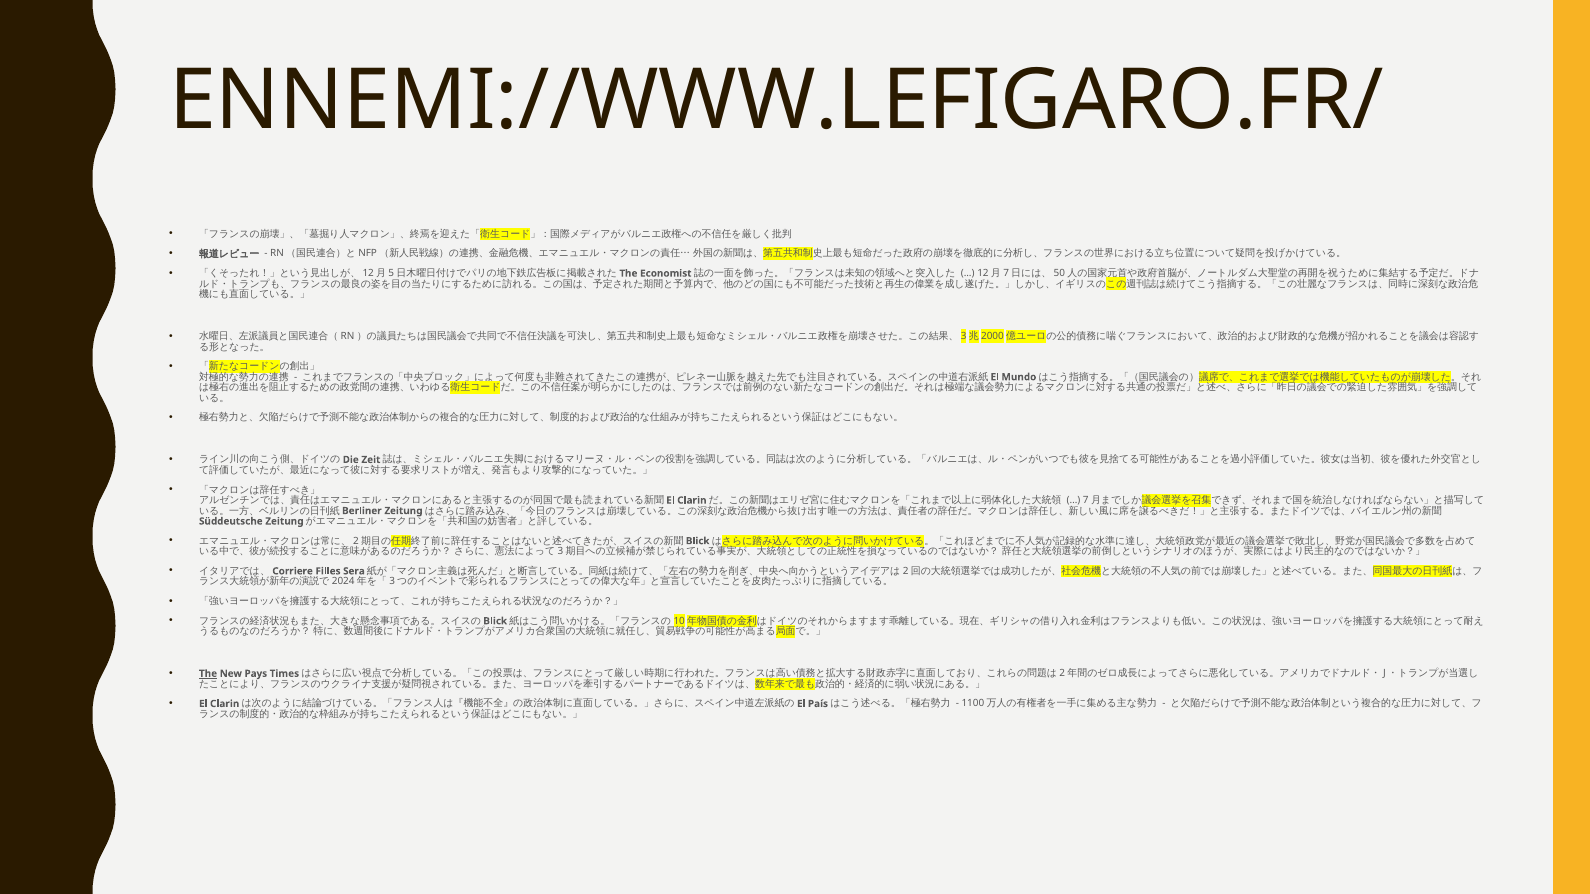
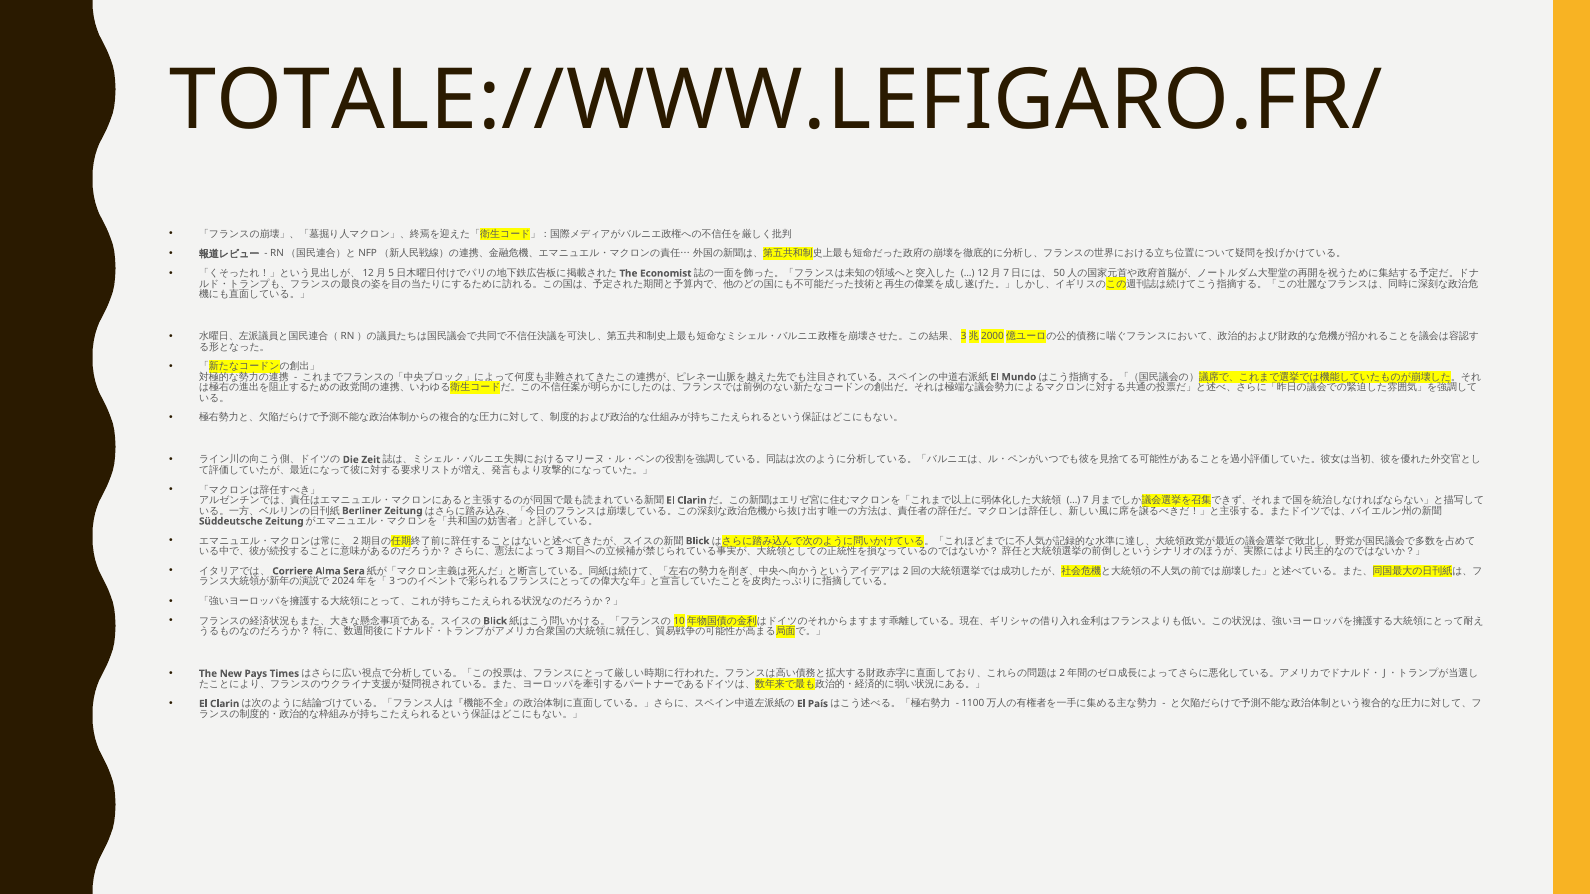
ENNEMI://WWW.LEFIGARO.FR/: ENNEMI://WWW.LEFIGARO.FR/ -> TOTALE://WWW.LEFIGARO.FR/
Filles: Filles -> Alma
The underline: present -> none
